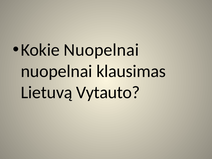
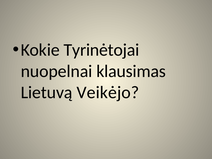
Kokie Nuopelnai: Nuopelnai -> Tyrinėtojai
Vytauto: Vytauto -> Veikėjo
